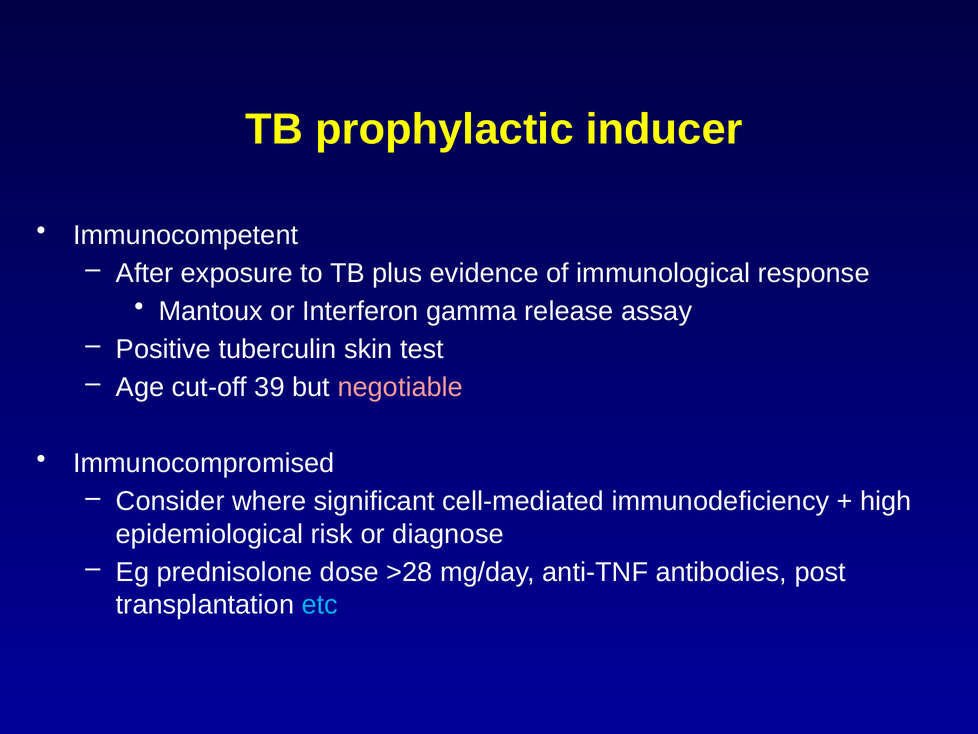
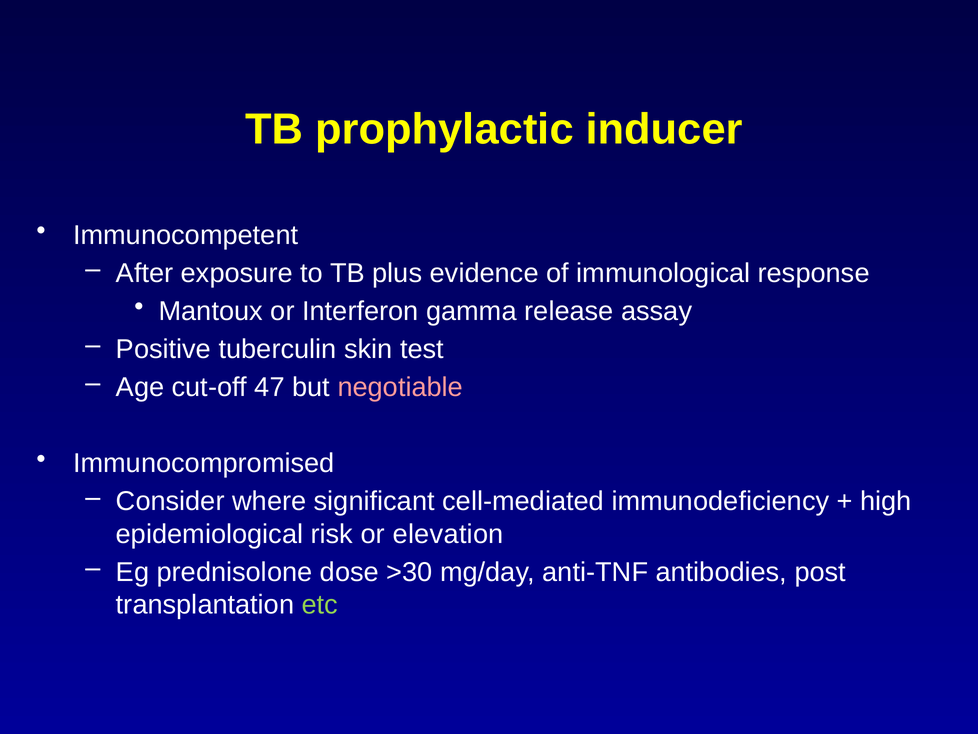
39: 39 -> 47
diagnose: diagnose -> elevation
>28: >28 -> >30
etc colour: light blue -> light green
